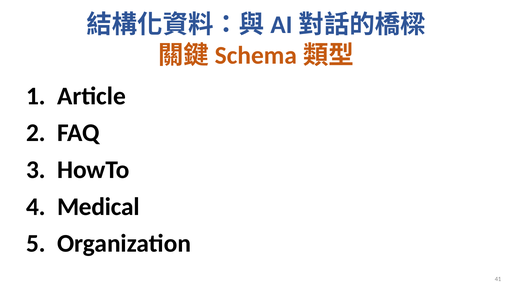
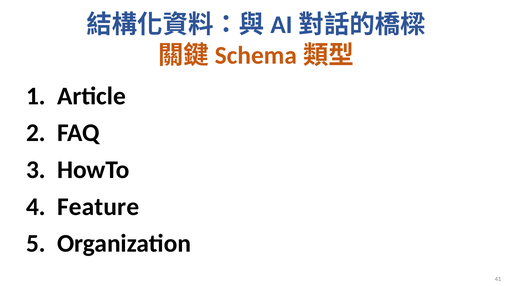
Medical: Medical -> Feature
